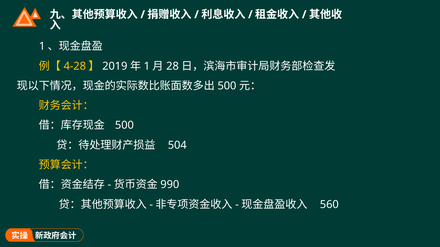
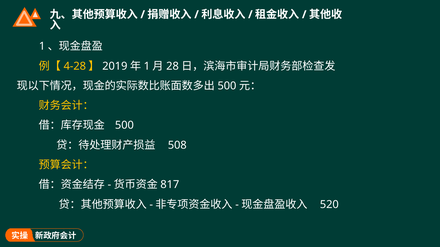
504: 504 -> 508
990: 990 -> 817
560: 560 -> 520
